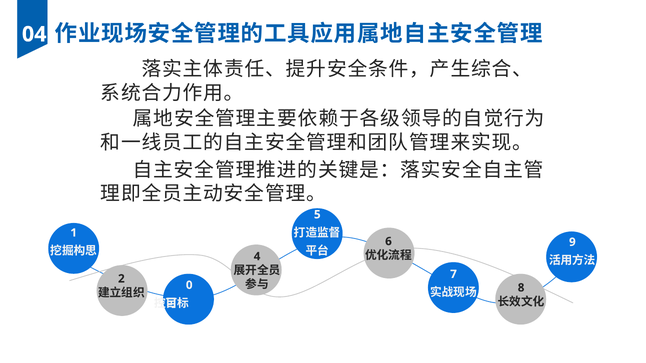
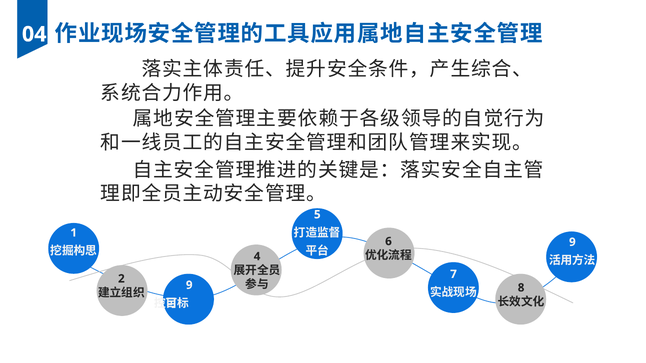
0 at (189, 285): 0 -> 9
